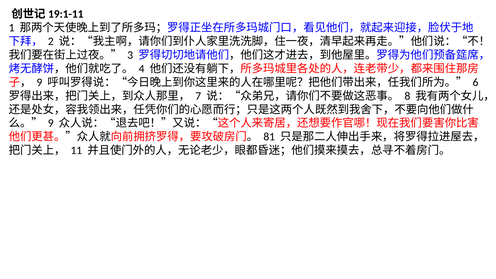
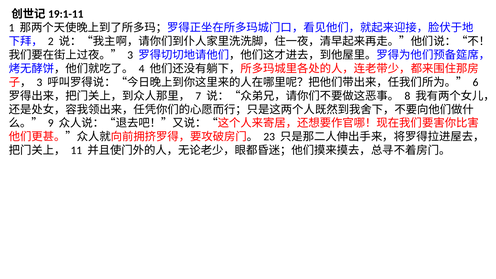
9 at (39, 82): 9 -> 3
81: 81 -> 23
